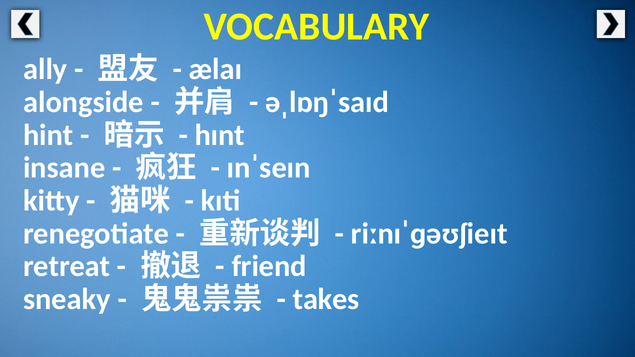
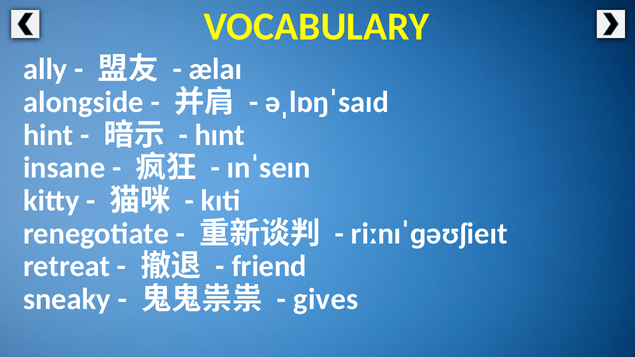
takes: takes -> gives
